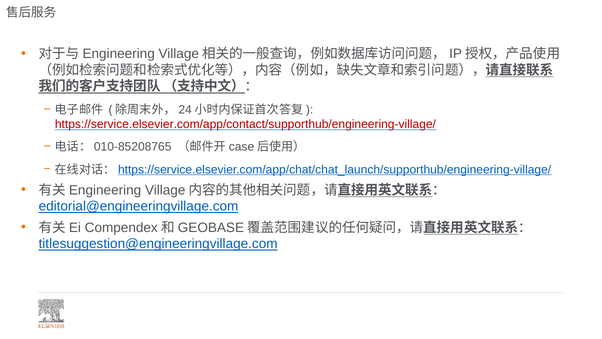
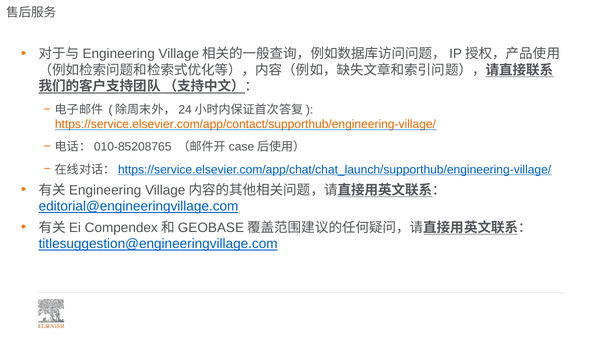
https://service.elsevier.com/app/contact/supporthub/engineering-village/ colour: red -> orange
